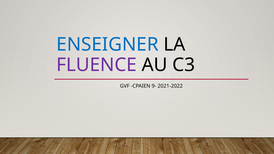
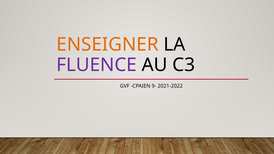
ENSEIGNER colour: blue -> orange
